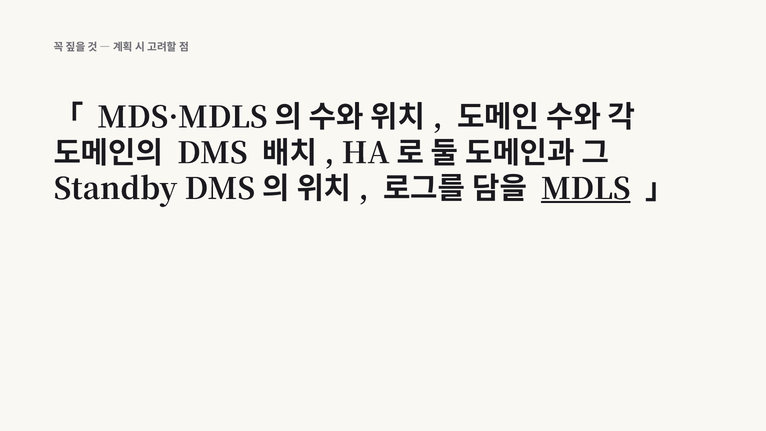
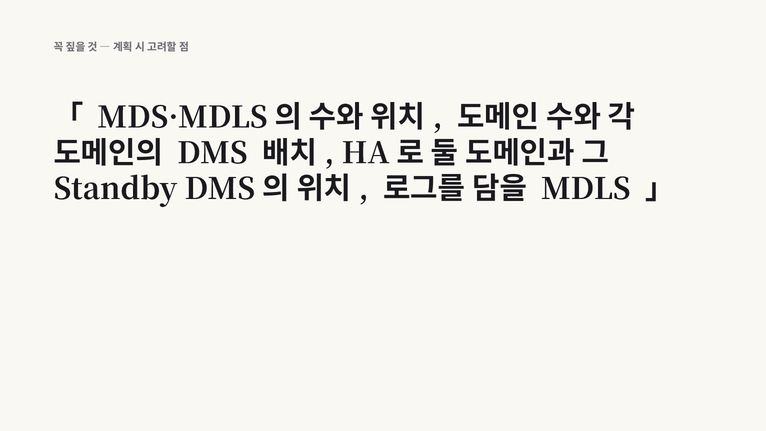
MDLS underline: present -> none
